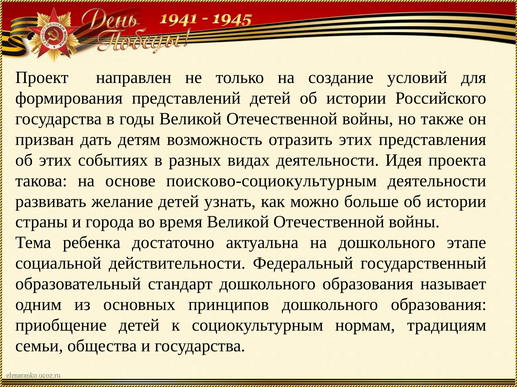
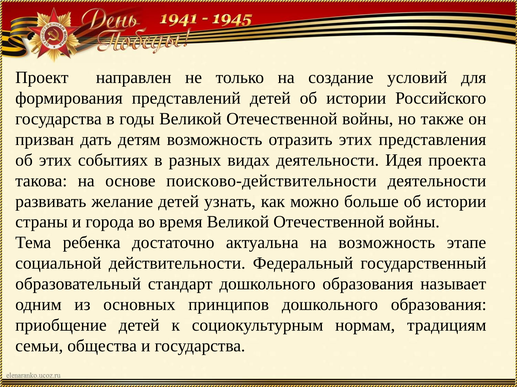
поисково-социокультурным: поисково-социокультурным -> поисково-действительности
на дошкольного: дошкольного -> возможность
